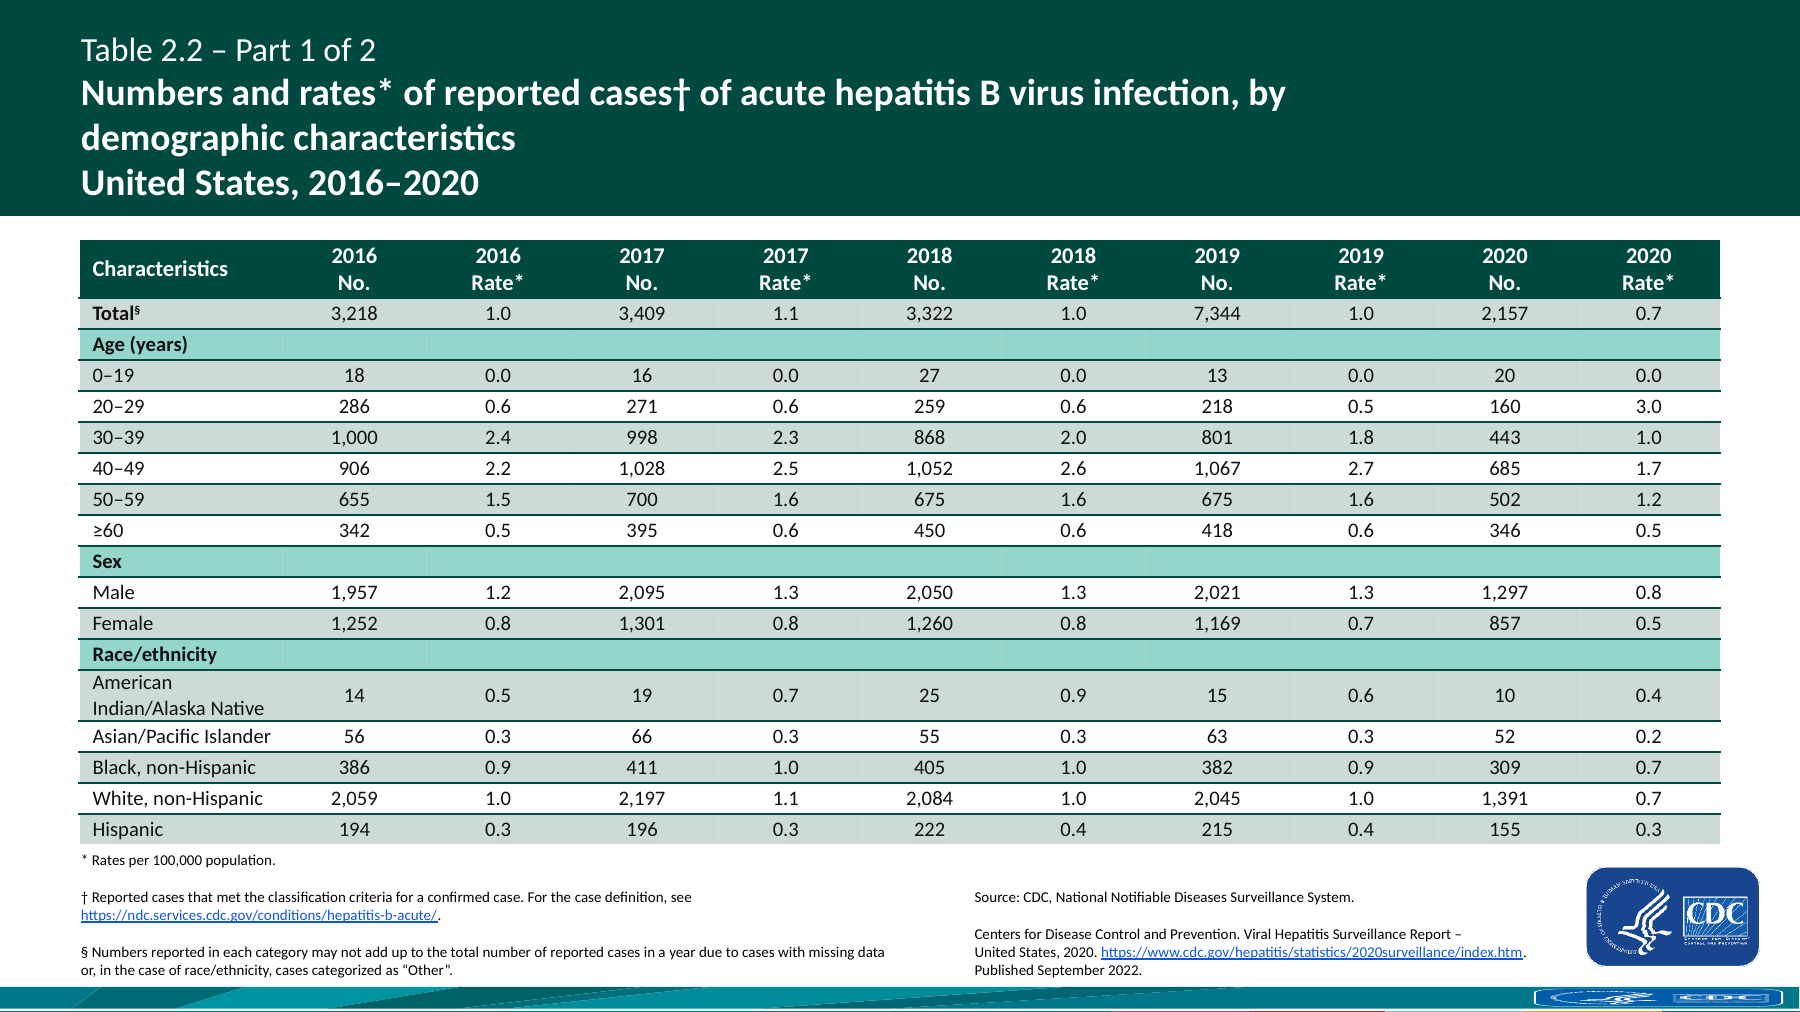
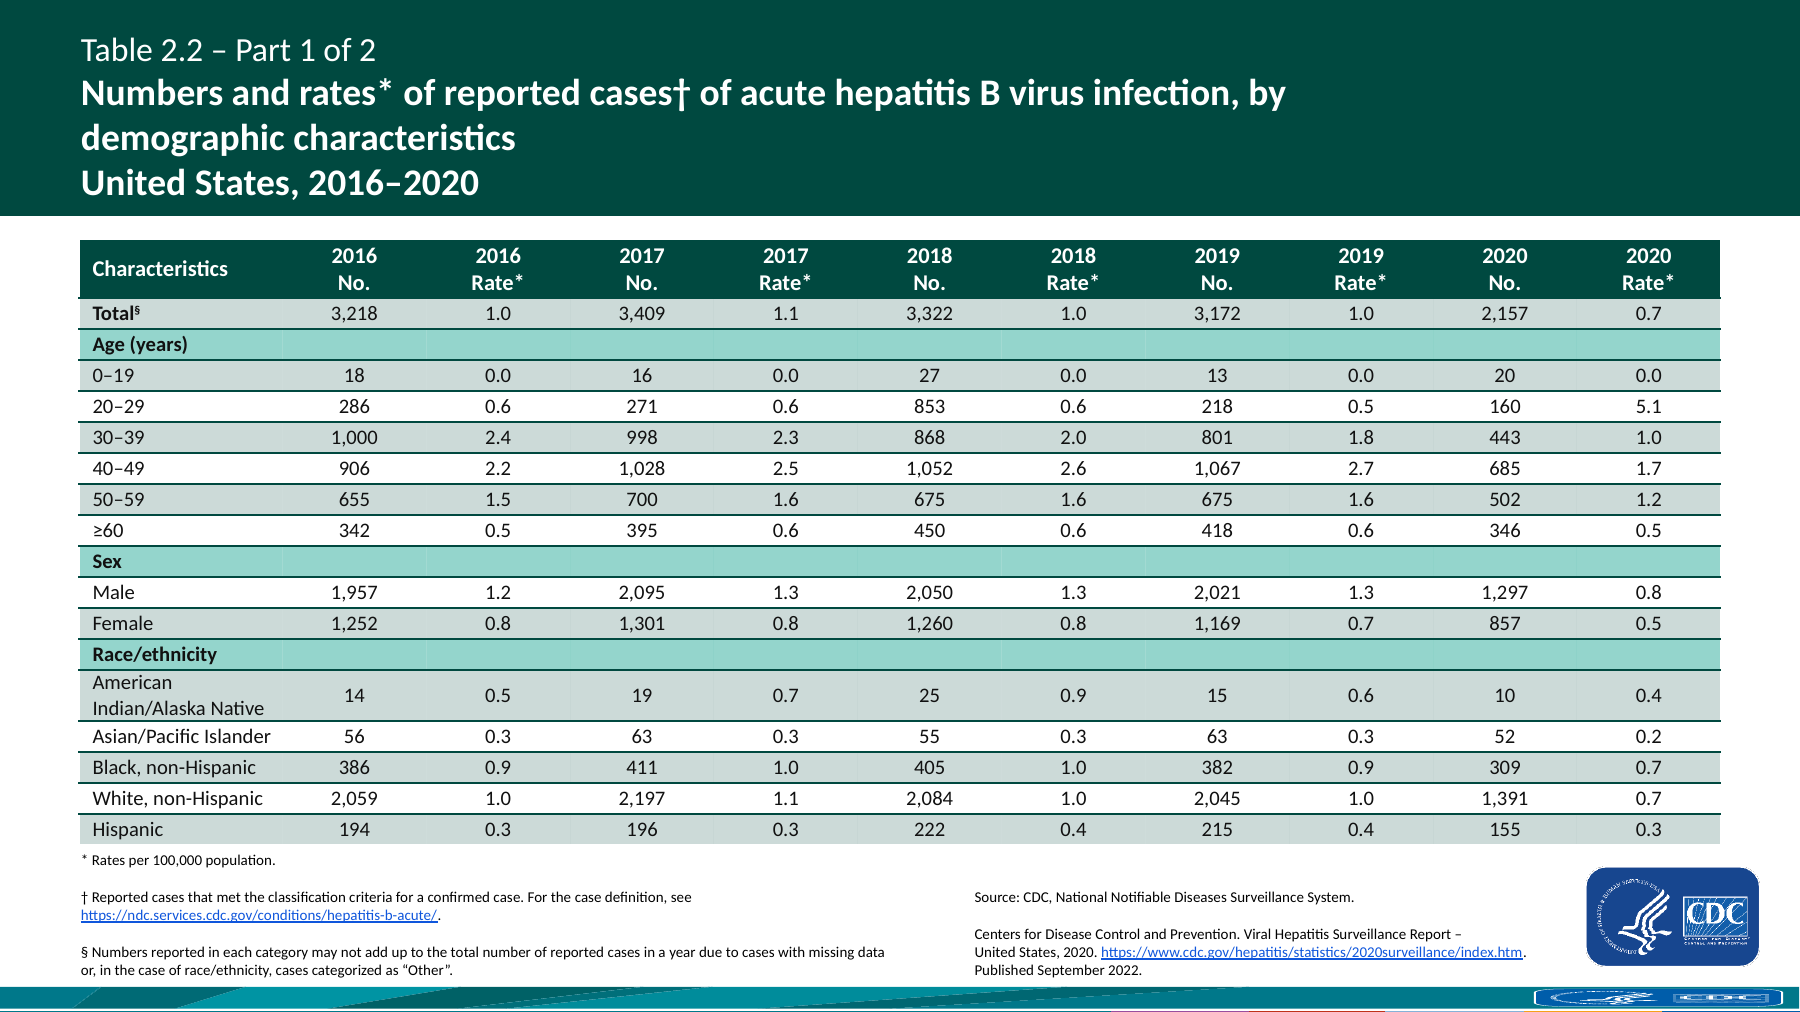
7,344: 7,344 -> 3,172
259: 259 -> 853
3.0: 3.0 -> 5.1
56 0.3 66: 66 -> 63
